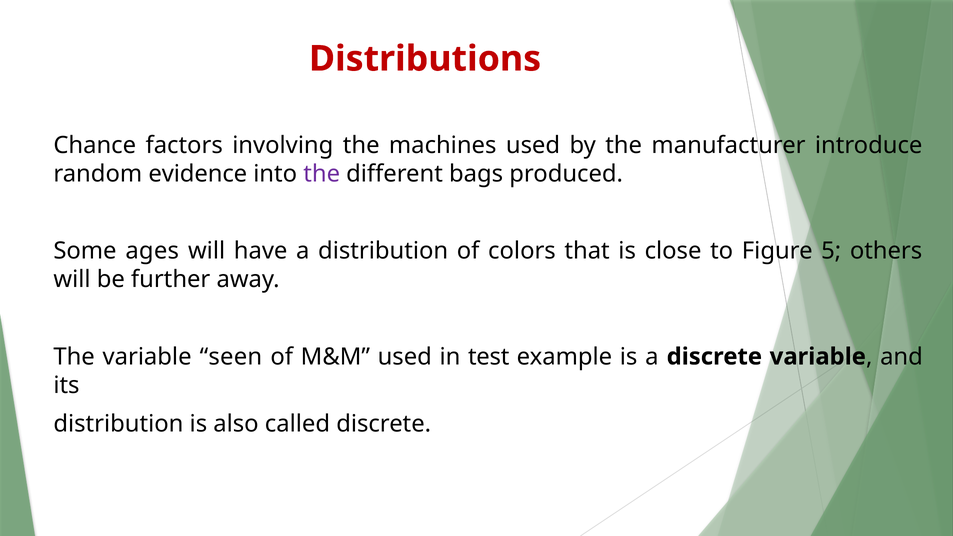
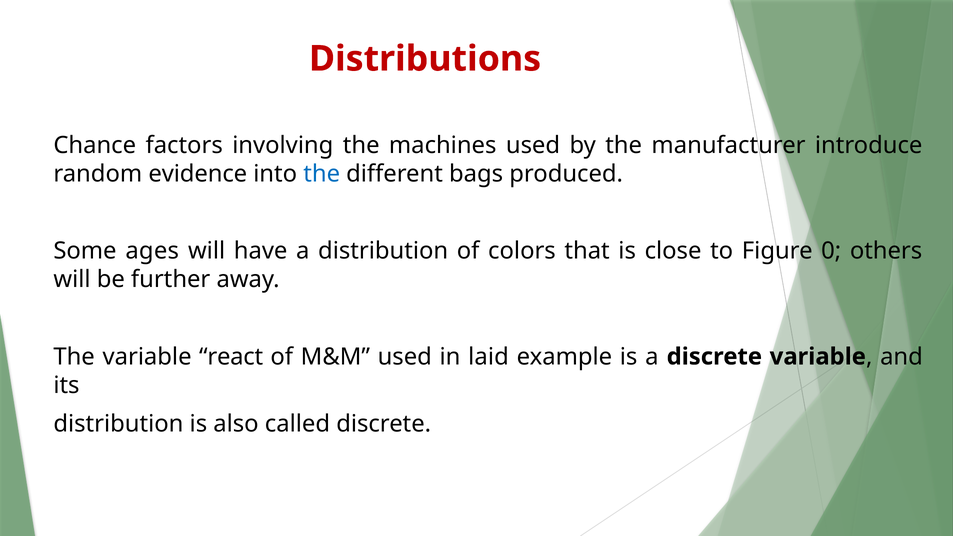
the at (322, 174) colour: purple -> blue
5: 5 -> 0
seen: seen -> react
test: test -> laid
